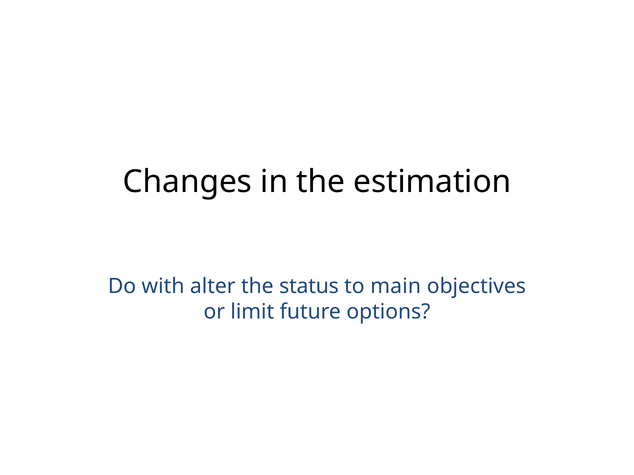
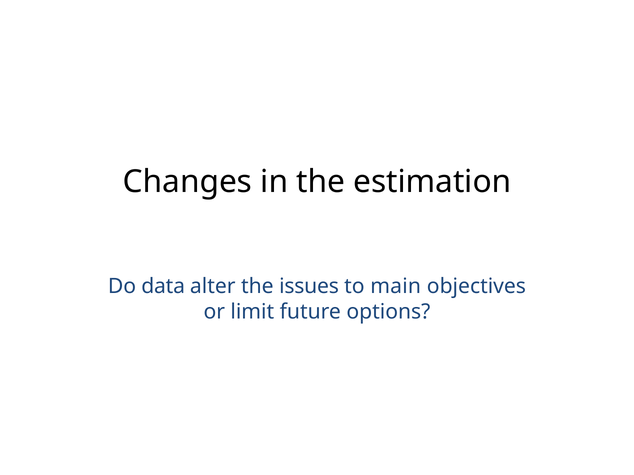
with: with -> data
status: status -> issues
